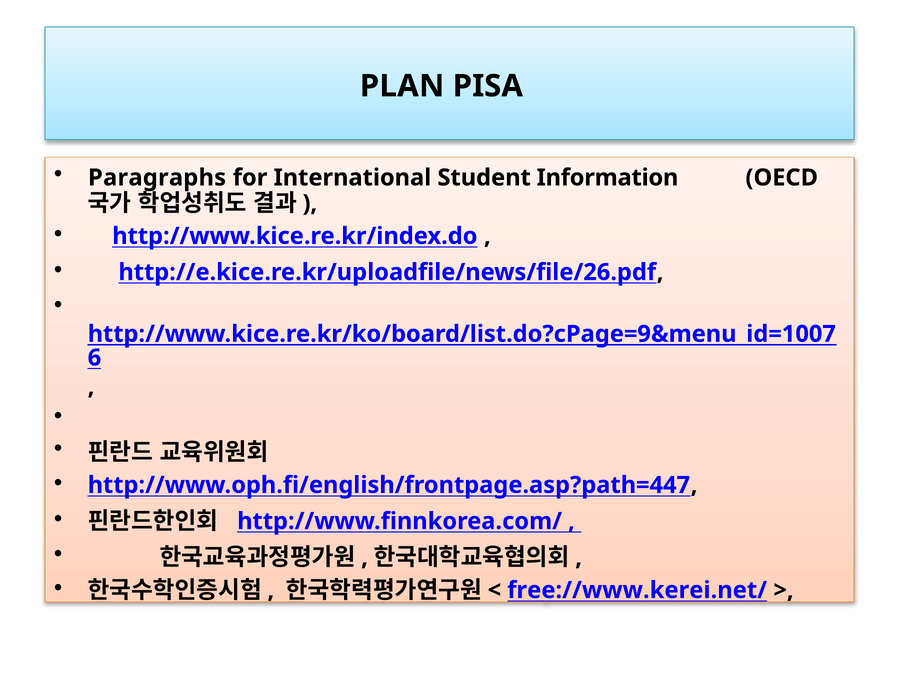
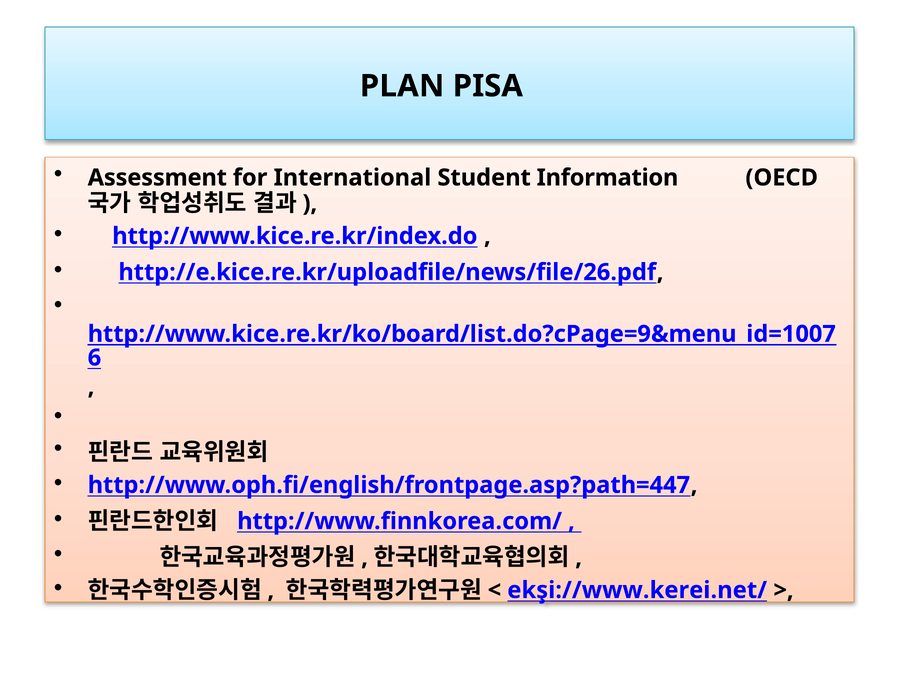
Paragraphs: Paragraphs -> Assessment
free://www.kerei.net/: free://www.kerei.net/ -> ekşi://www.kerei.net/
